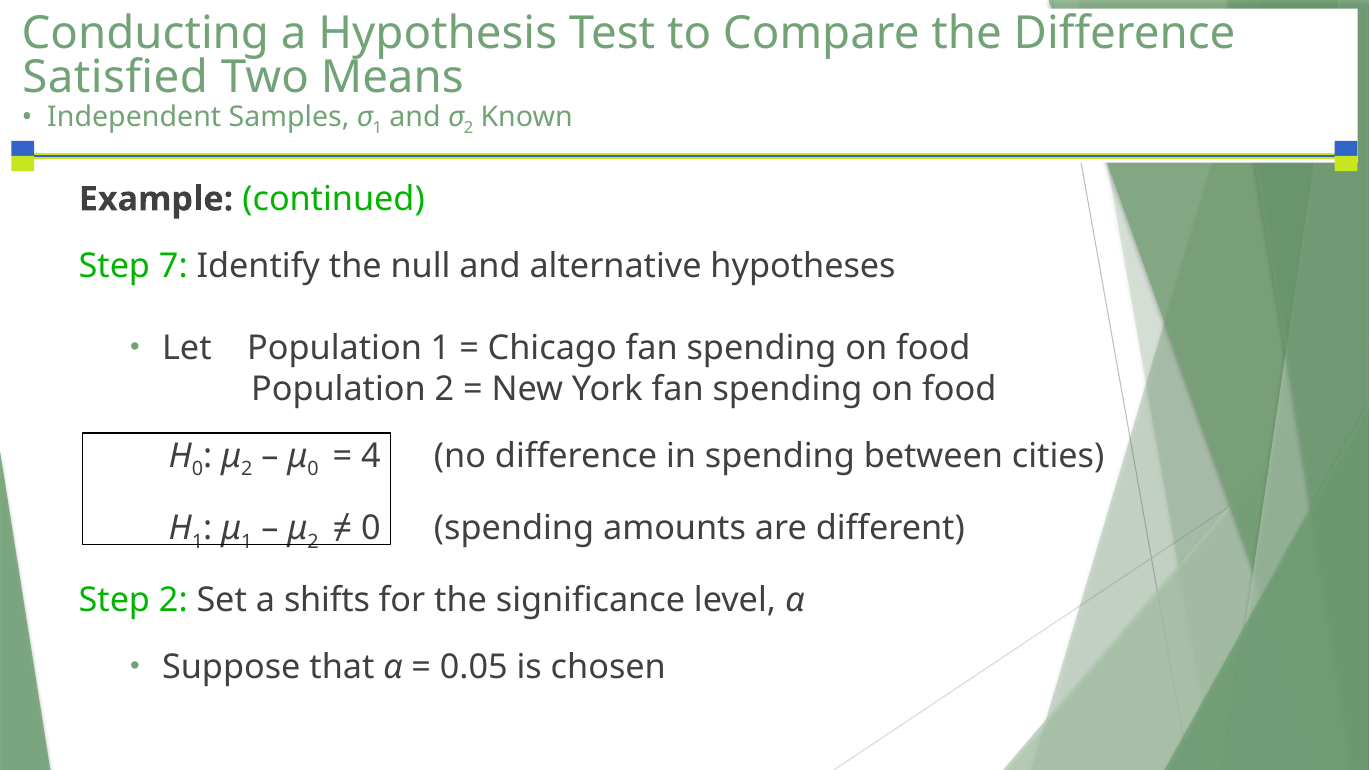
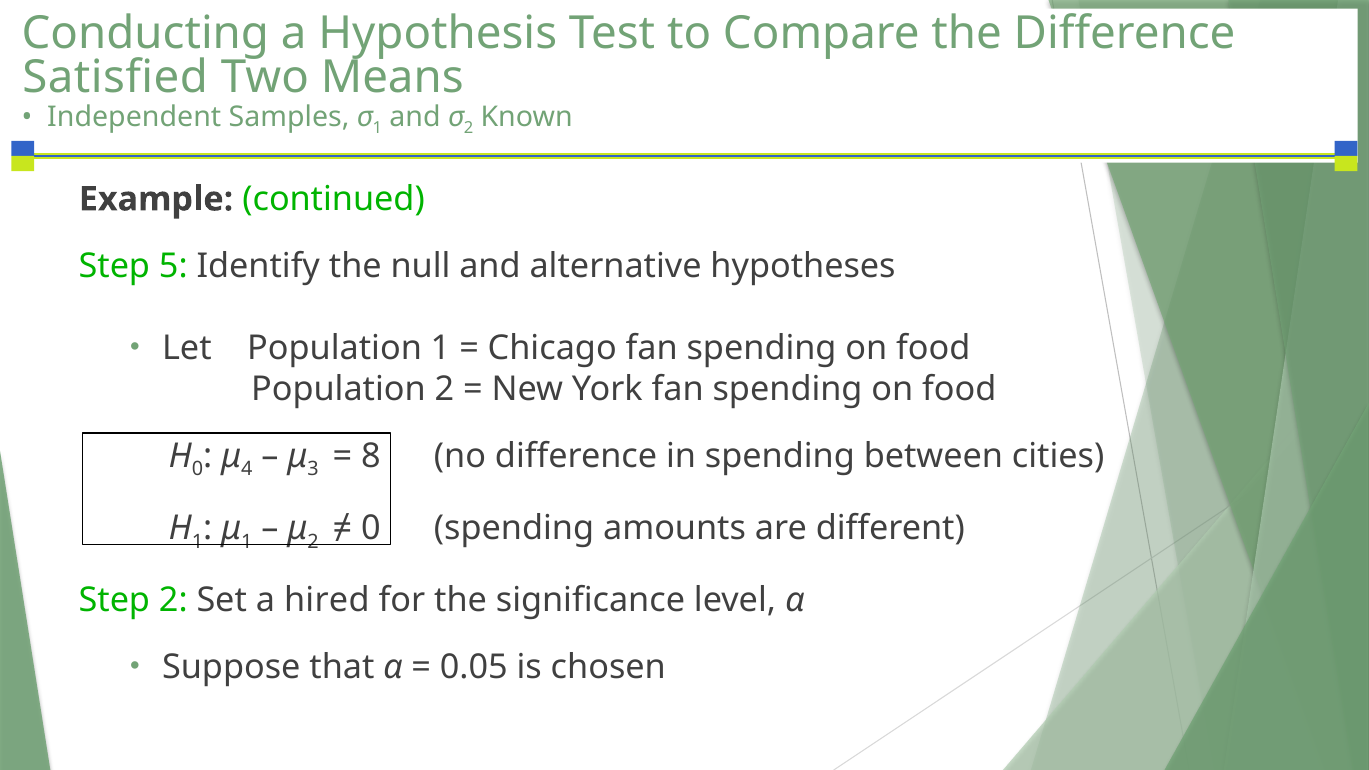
7: 7 -> 5
2 at (247, 469): 2 -> 4
0 at (313, 469): 0 -> 3
4: 4 -> 8
shifts: shifts -> hired
